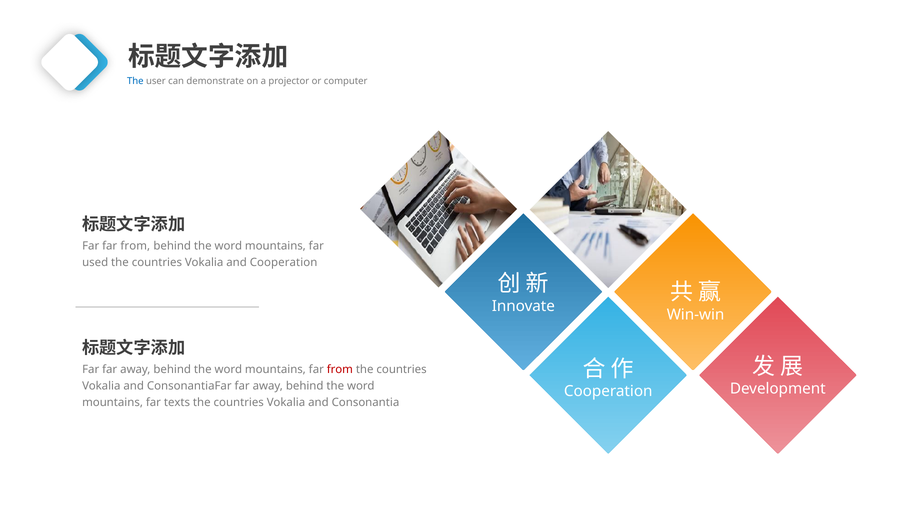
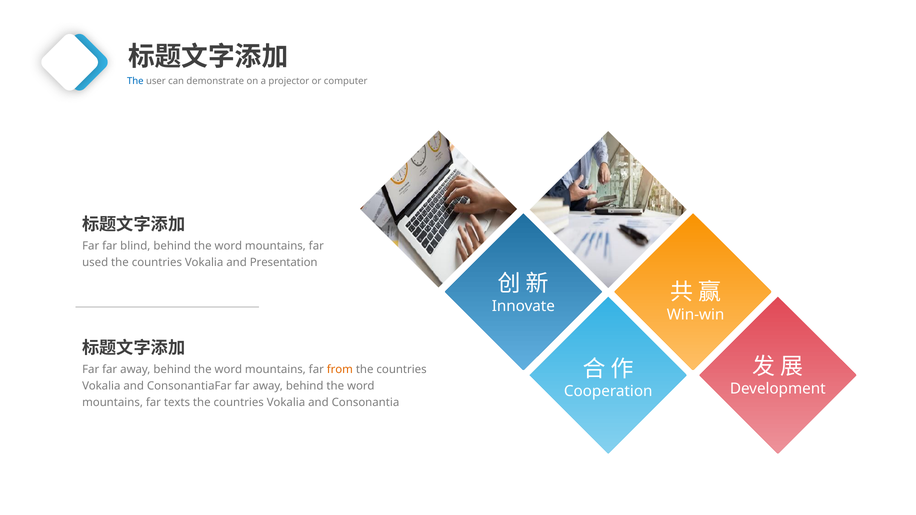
Far far from: from -> blind
and Cooperation: Cooperation -> Presentation
from at (340, 370) colour: red -> orange
